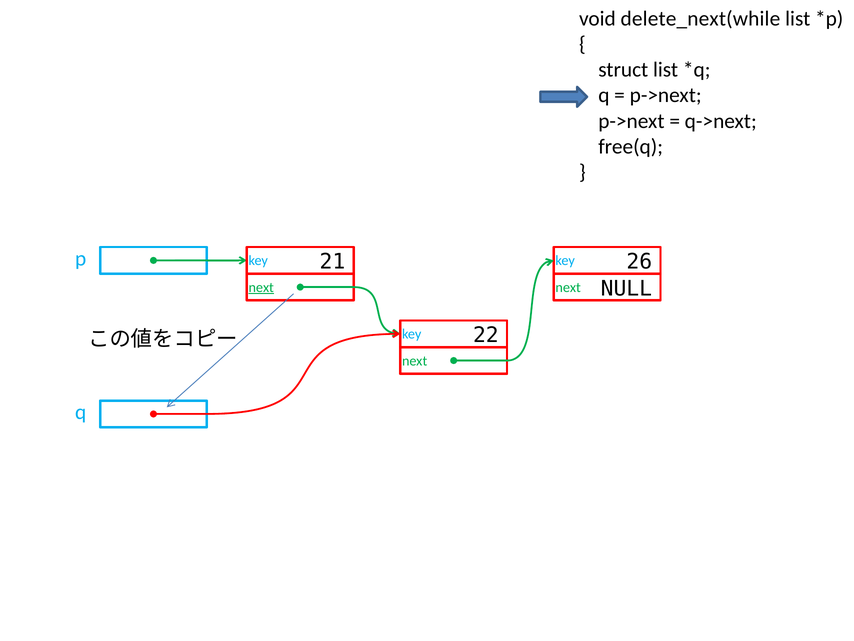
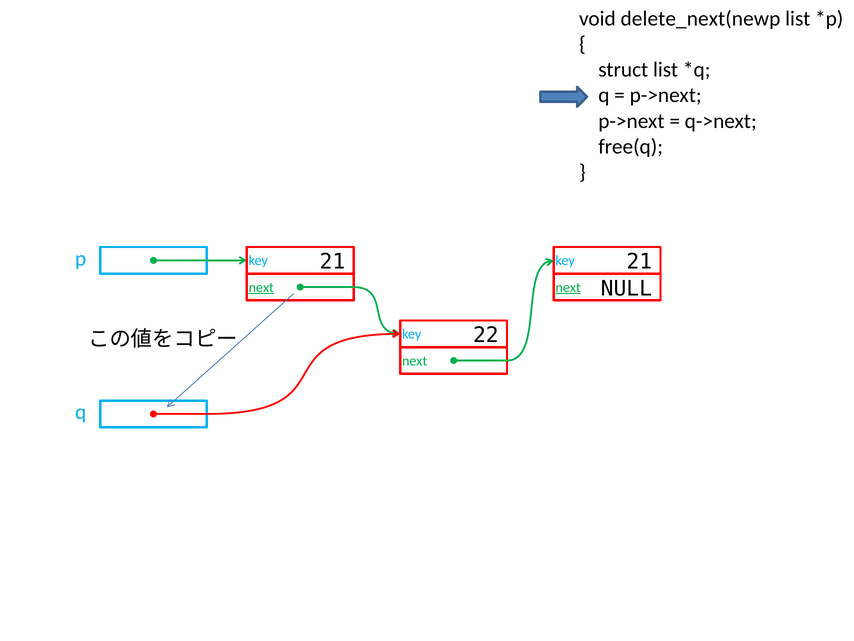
delete_next(while: delete_next(while -> delete_next(newp
21 26: 26 -> 21
next at (568, 287) underline: none -> present
